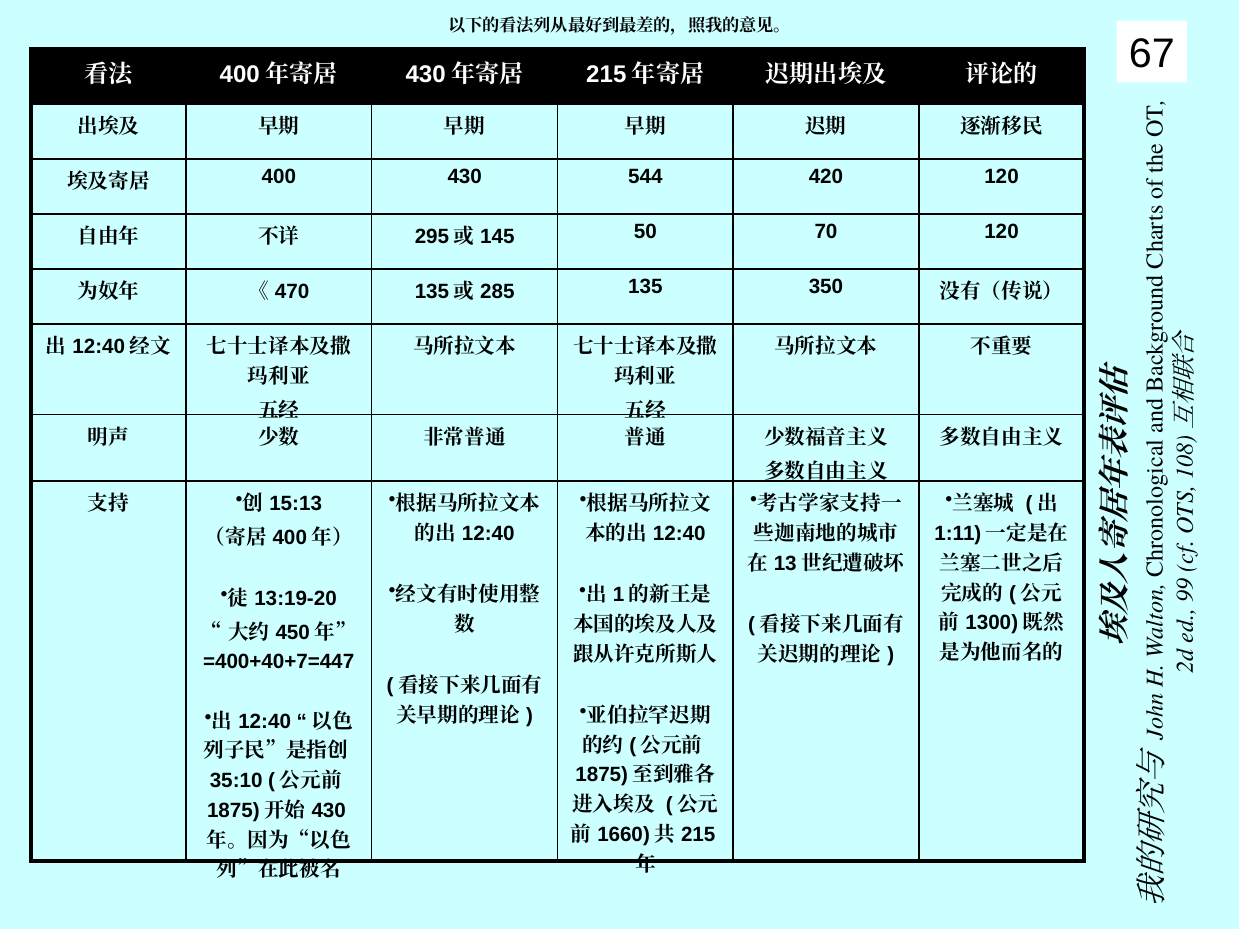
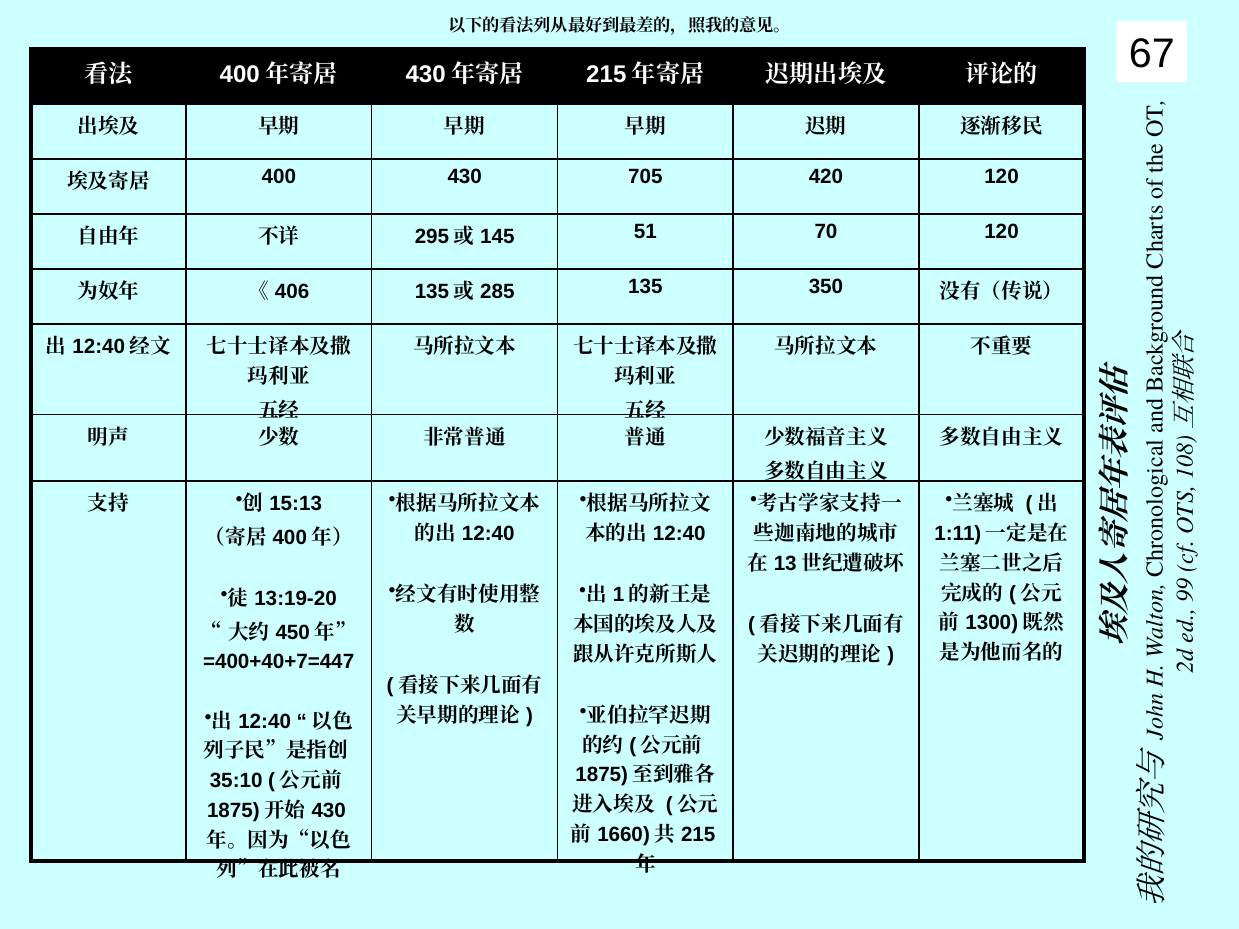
544: 544 -> 705
50: 50 -> 51
470: 470 -> 406
